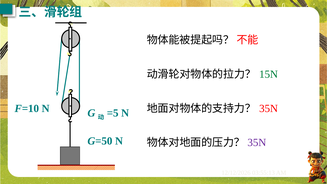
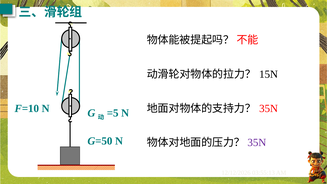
15N colour: green -> black
